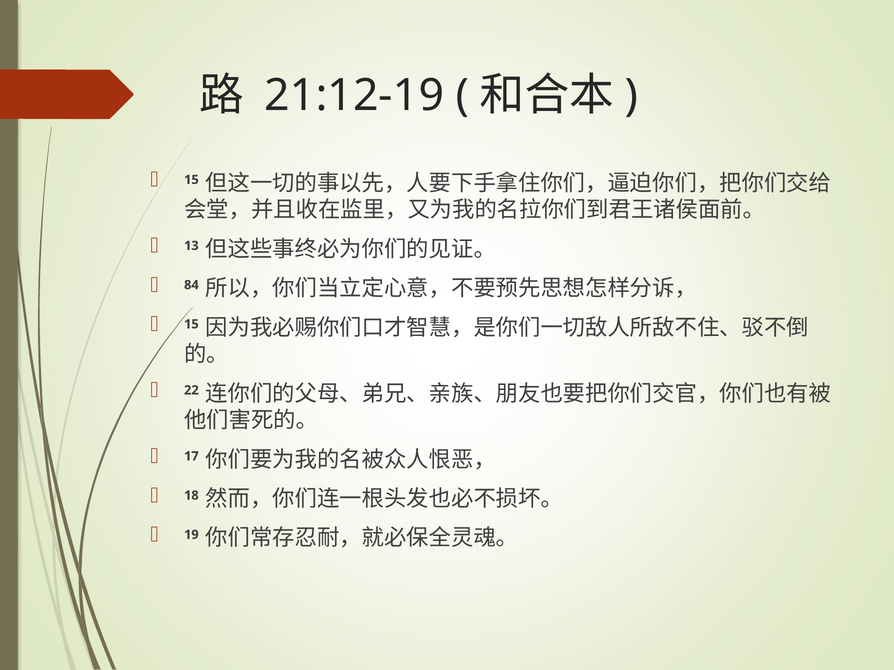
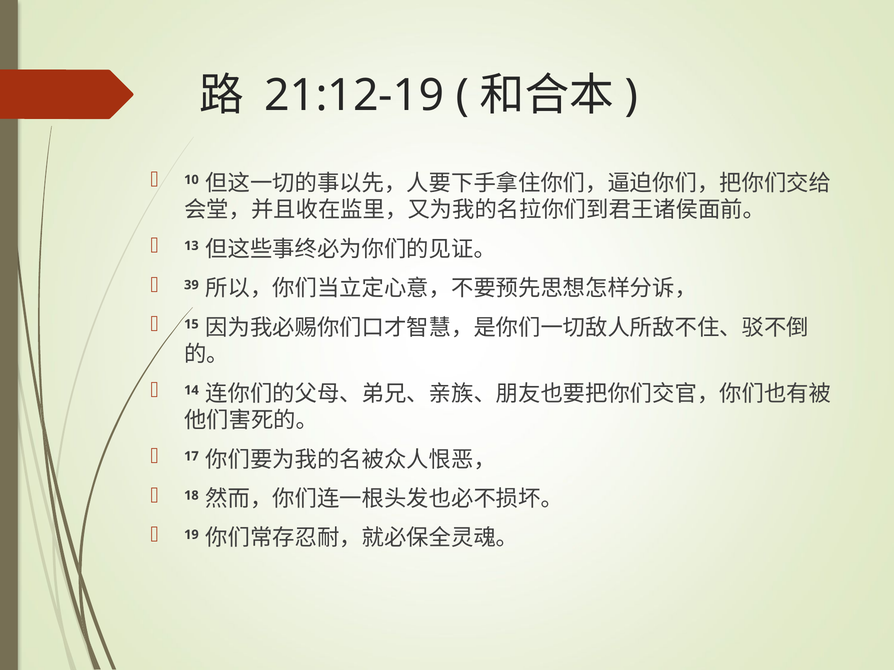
15 at (191, 180): 15 -> 10
84: 84 -> 39
22: 22 -> 14
